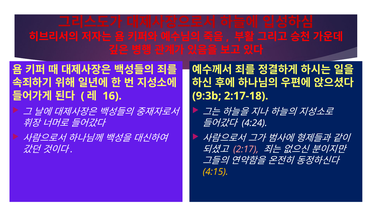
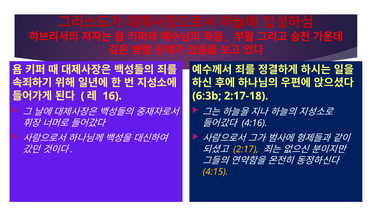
9:3b: 9:3b -> 6:3b
4:24: 4:24 -> 4:16
2:17 colour: pink -> yellow
